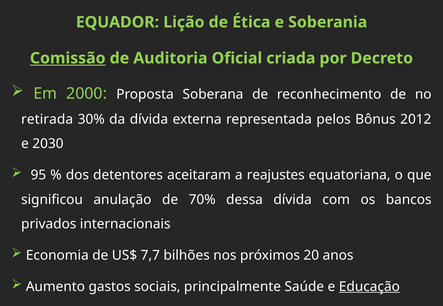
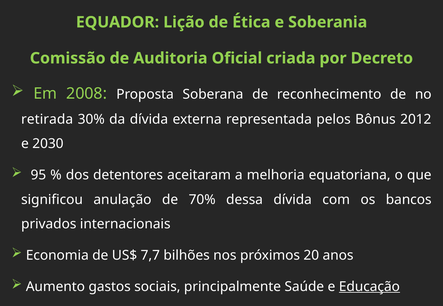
Comissão underline: present -> none
2000: 2000 -> 2008
reajustes: reajustes -> melhoria
